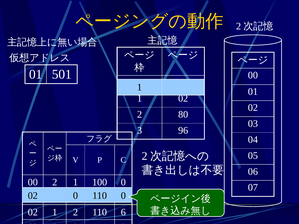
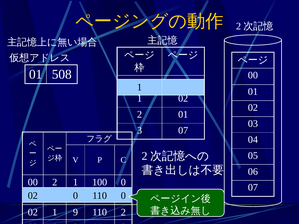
501: 501 -> 508
2 80: 80 -> 01
3 96: 96 -> 07
1 2: 2 -> 9
110 6: 6 -> 2
